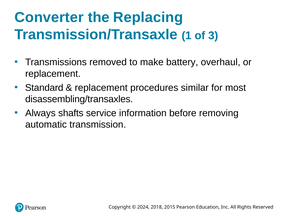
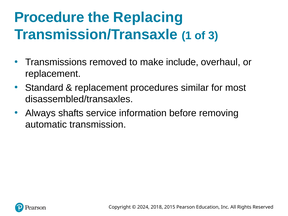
Converter: Converter -> Procedure
battery: battery -> include
disassembling/transaxles: disassembling/transaxles -> disassembled/transaxles
